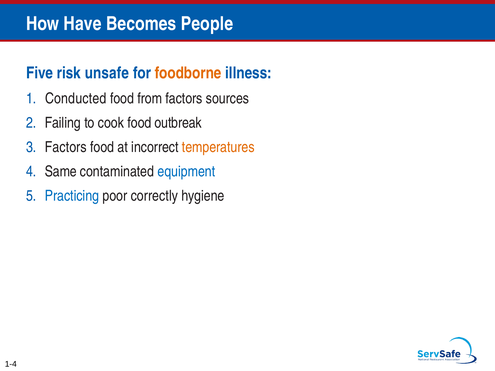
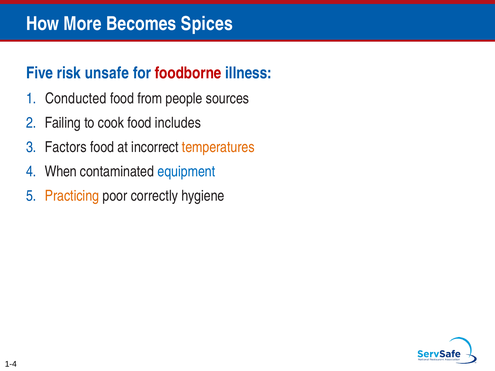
Have: Have -> More
People: People -> Spices
foodborne colour: orange -> red
from factors: factors -> people
outbreak: outbreak -> includes
Same: Same -> When
Practicing colour: blue -> orange
